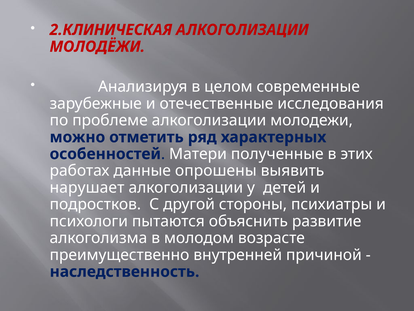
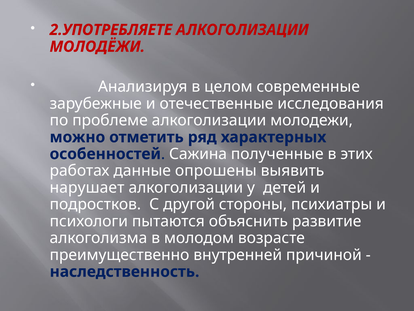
2.КЛИНИЧЕСКАЯ: 2.КЛИНИЧЕСКАЯ -> 2.УПОТРЕБЛЯЕТЕ
Матери: Матери -> Сажина
